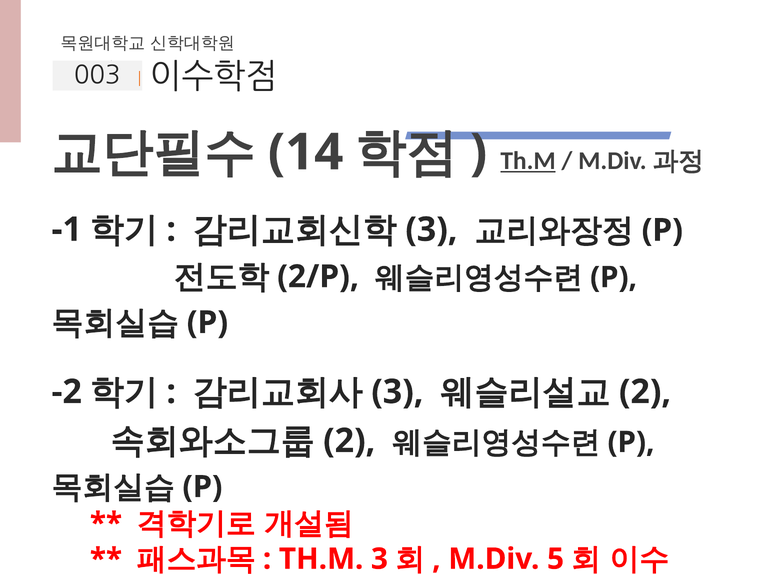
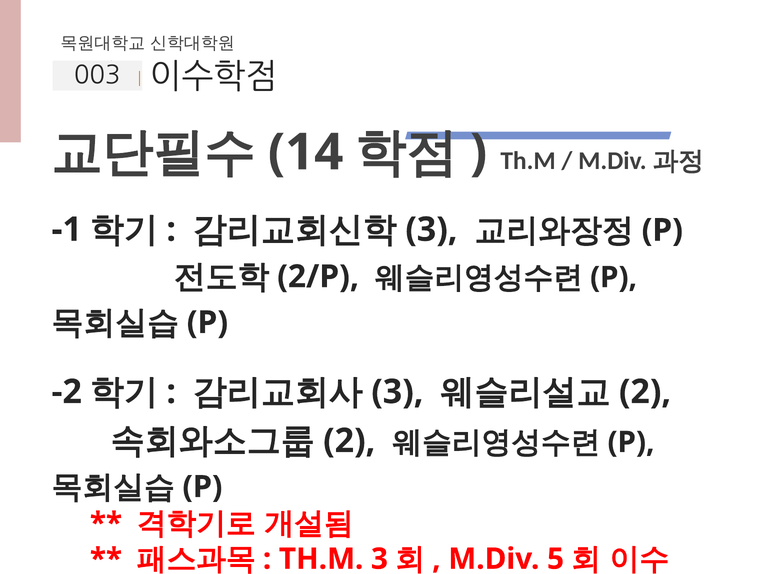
Th.M at (528, 161) underline: present -> none
